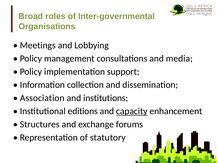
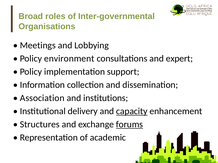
management: management -> environment
media: media -> expert
editions: editions -> delivery
forums underline: none -> present
statutory: statutory -> academic
